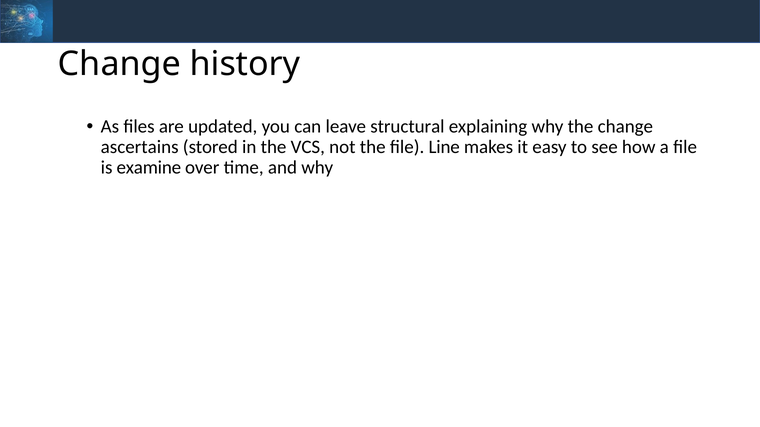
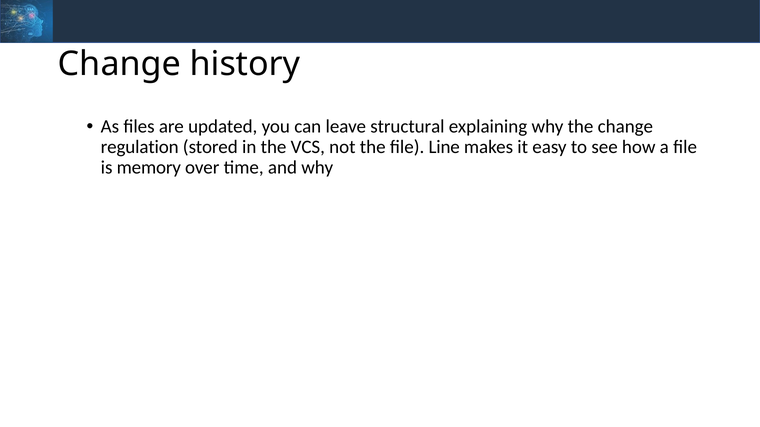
ascertains: ascertains -> regulation
examine: examine -> memory
